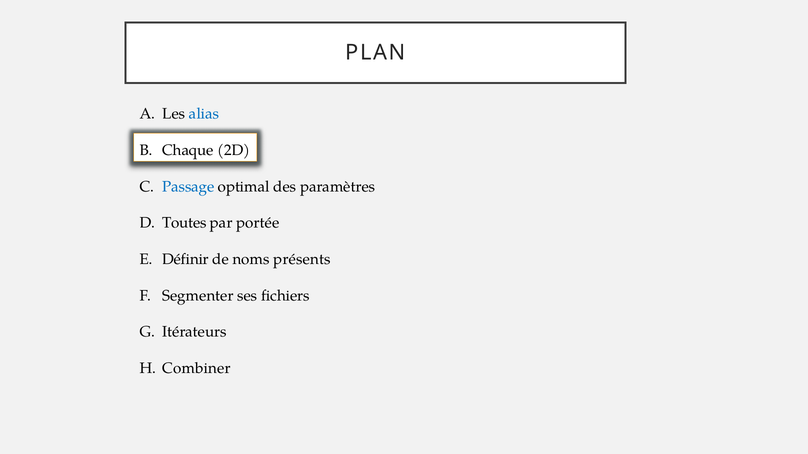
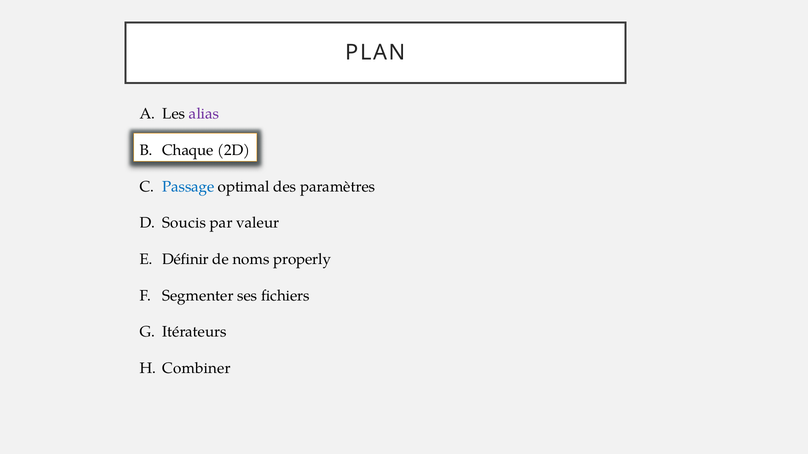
alias colour: blue -> purple
Toutes: Toutes -> Soucis
portée: portée -> valeur
présents: présents -> properly
